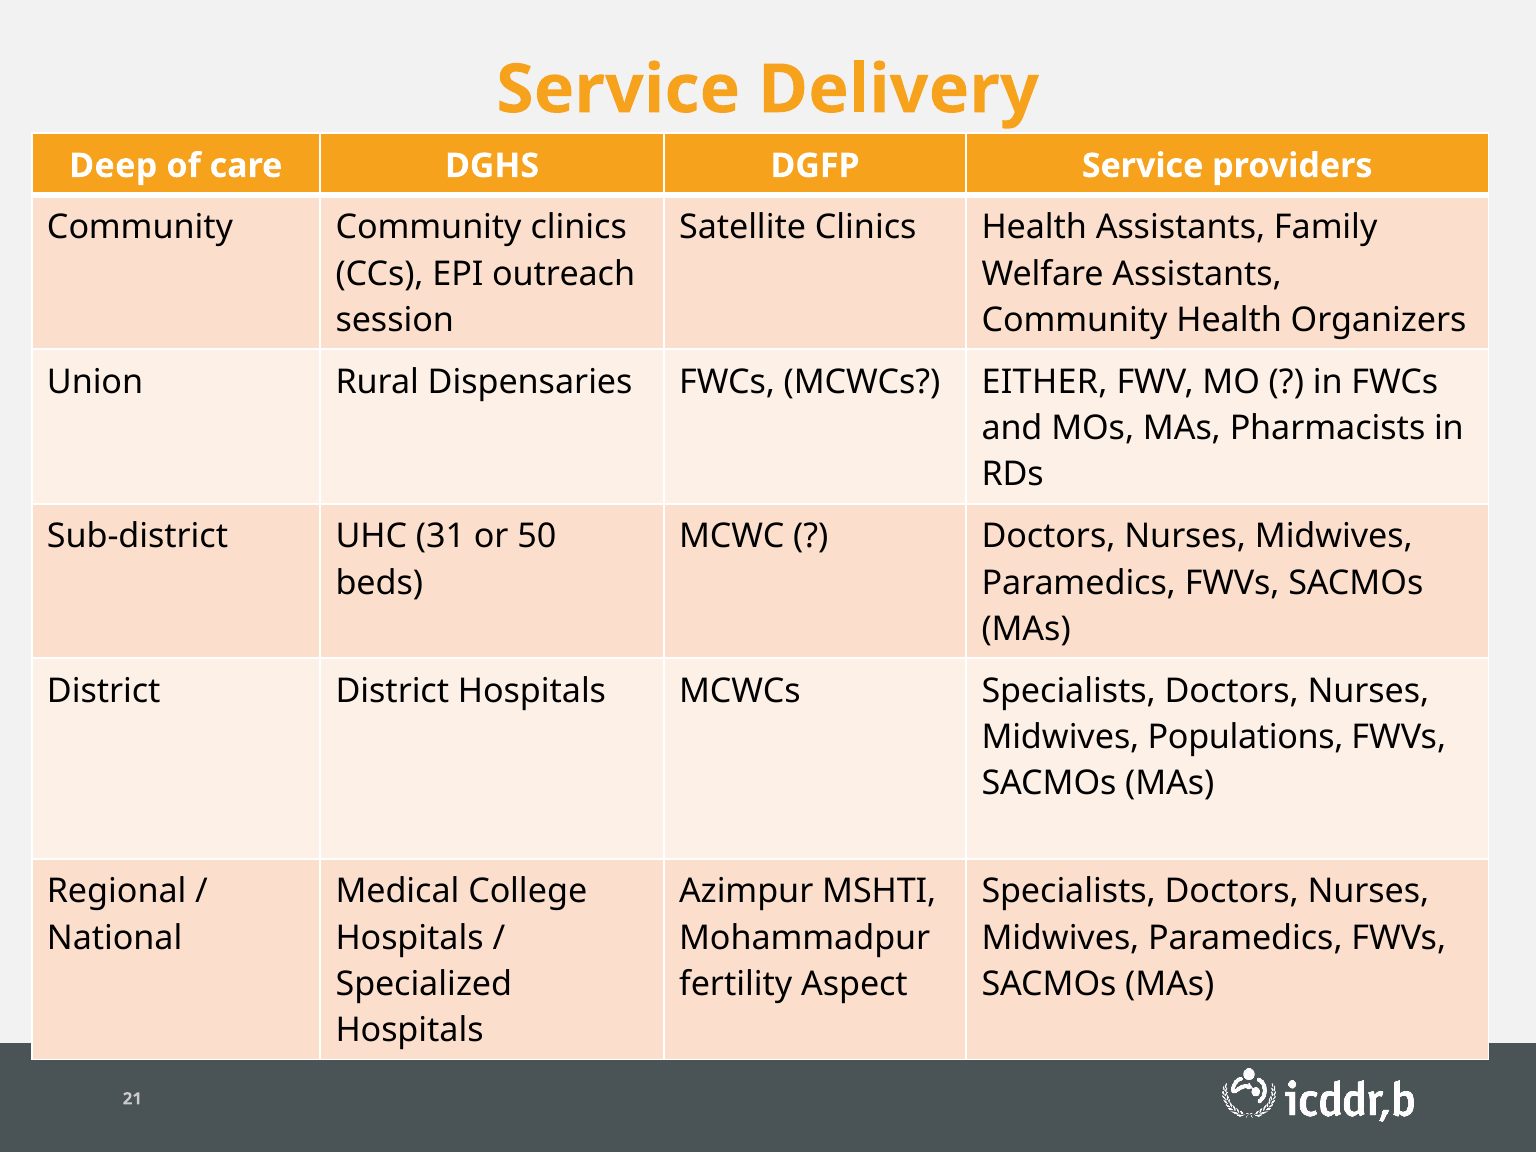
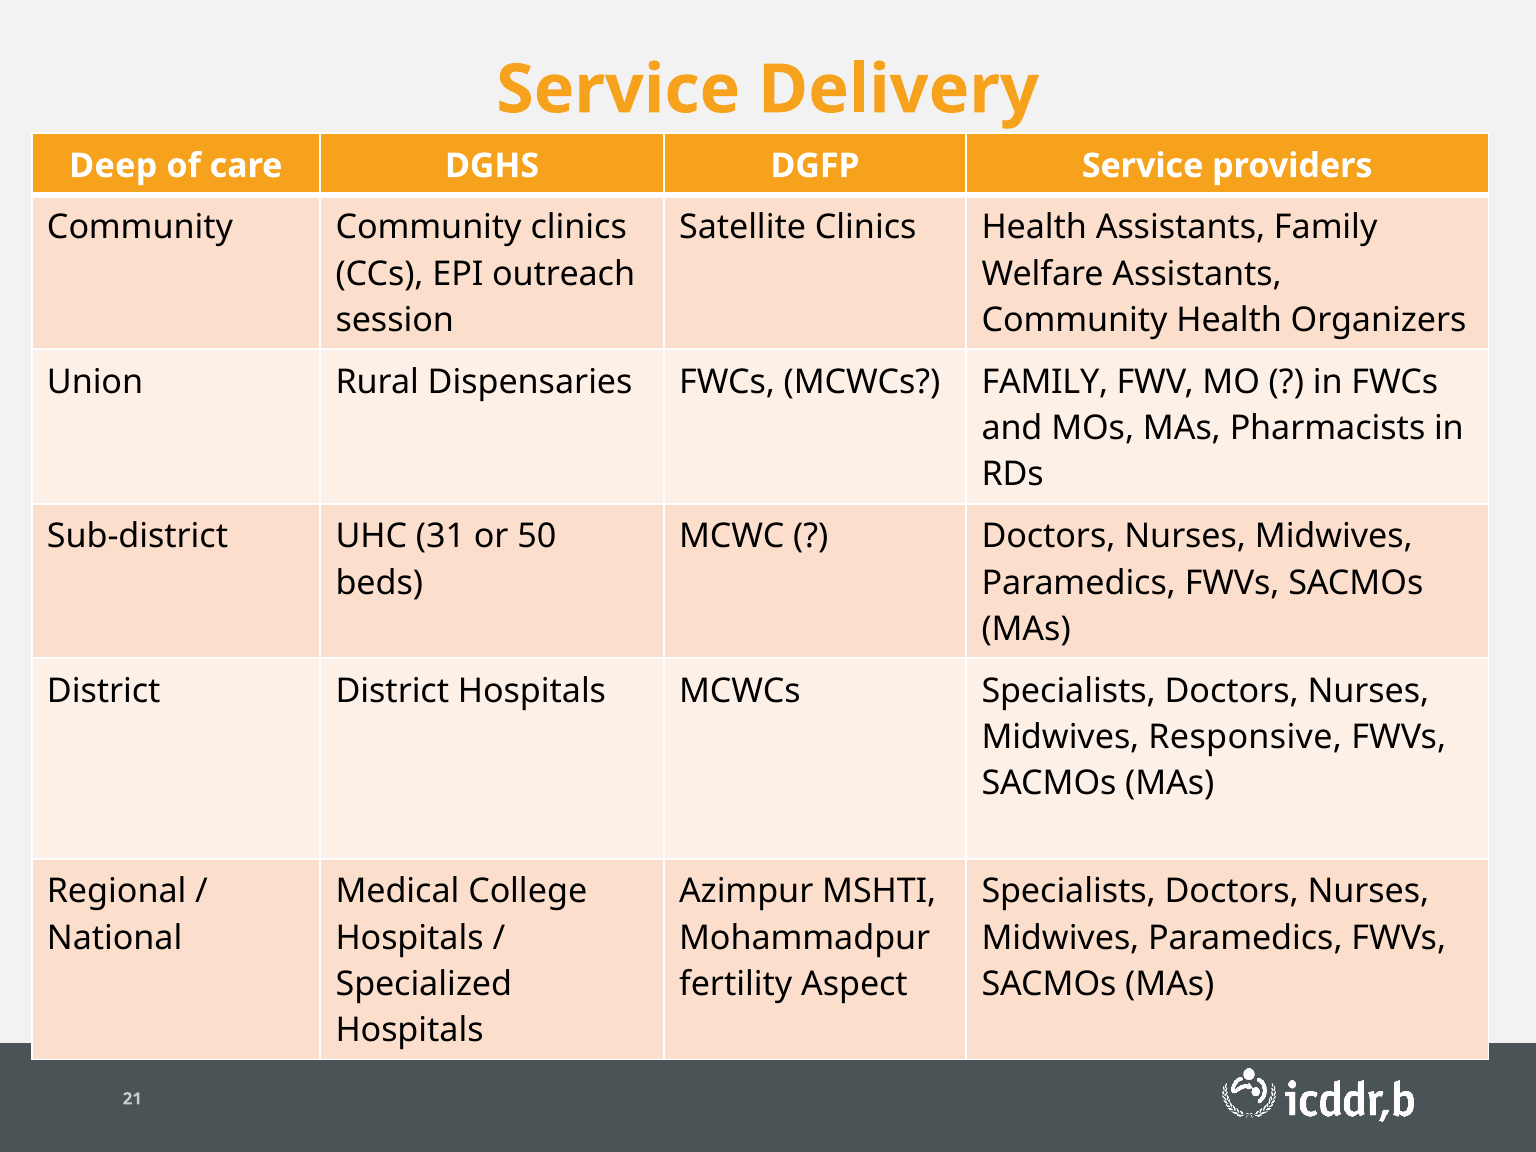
MCWCs EITHER: EITHER -> FAMILY
Populations: Populations -> Responsive
